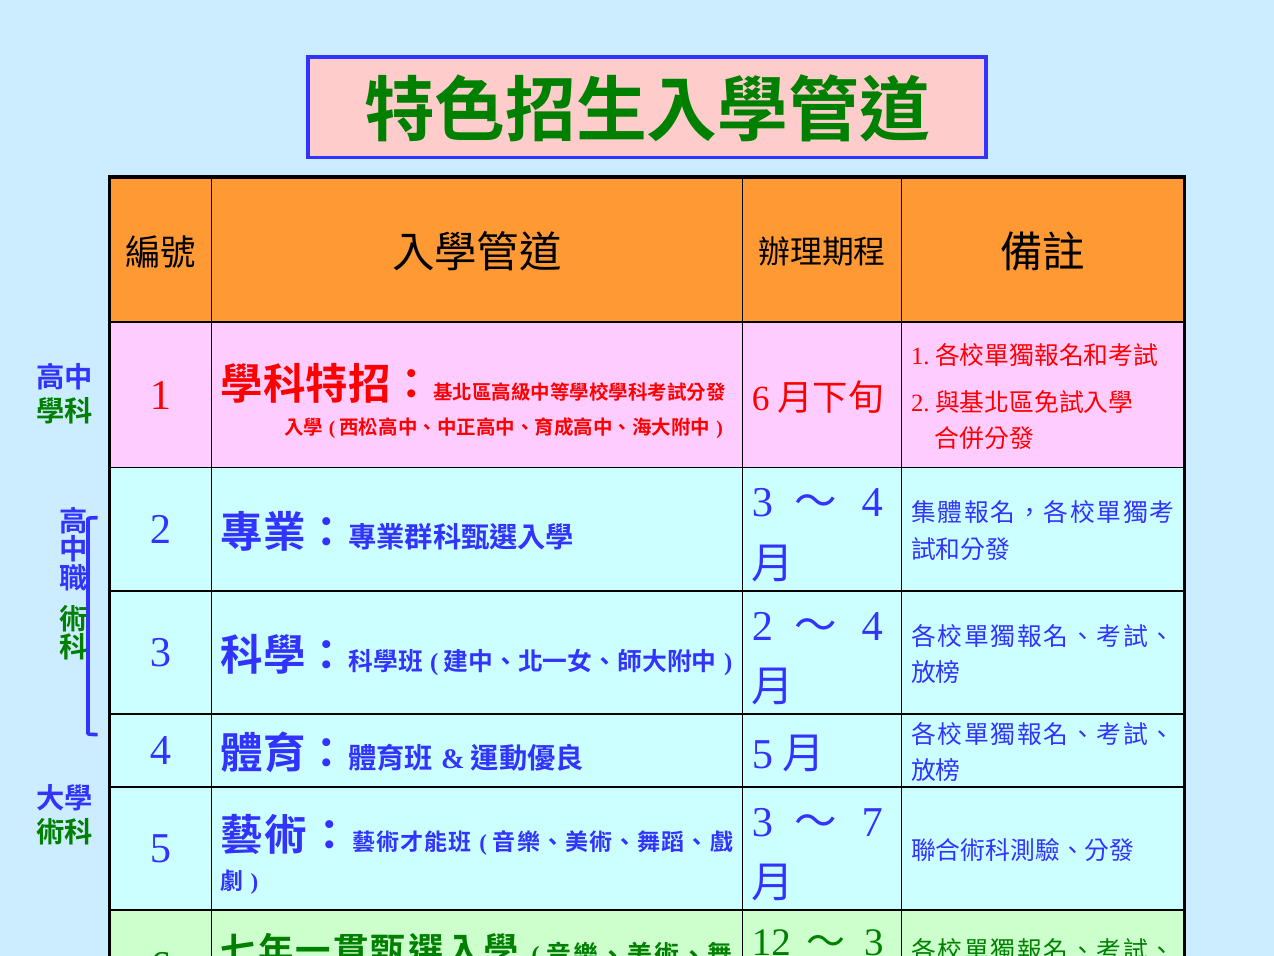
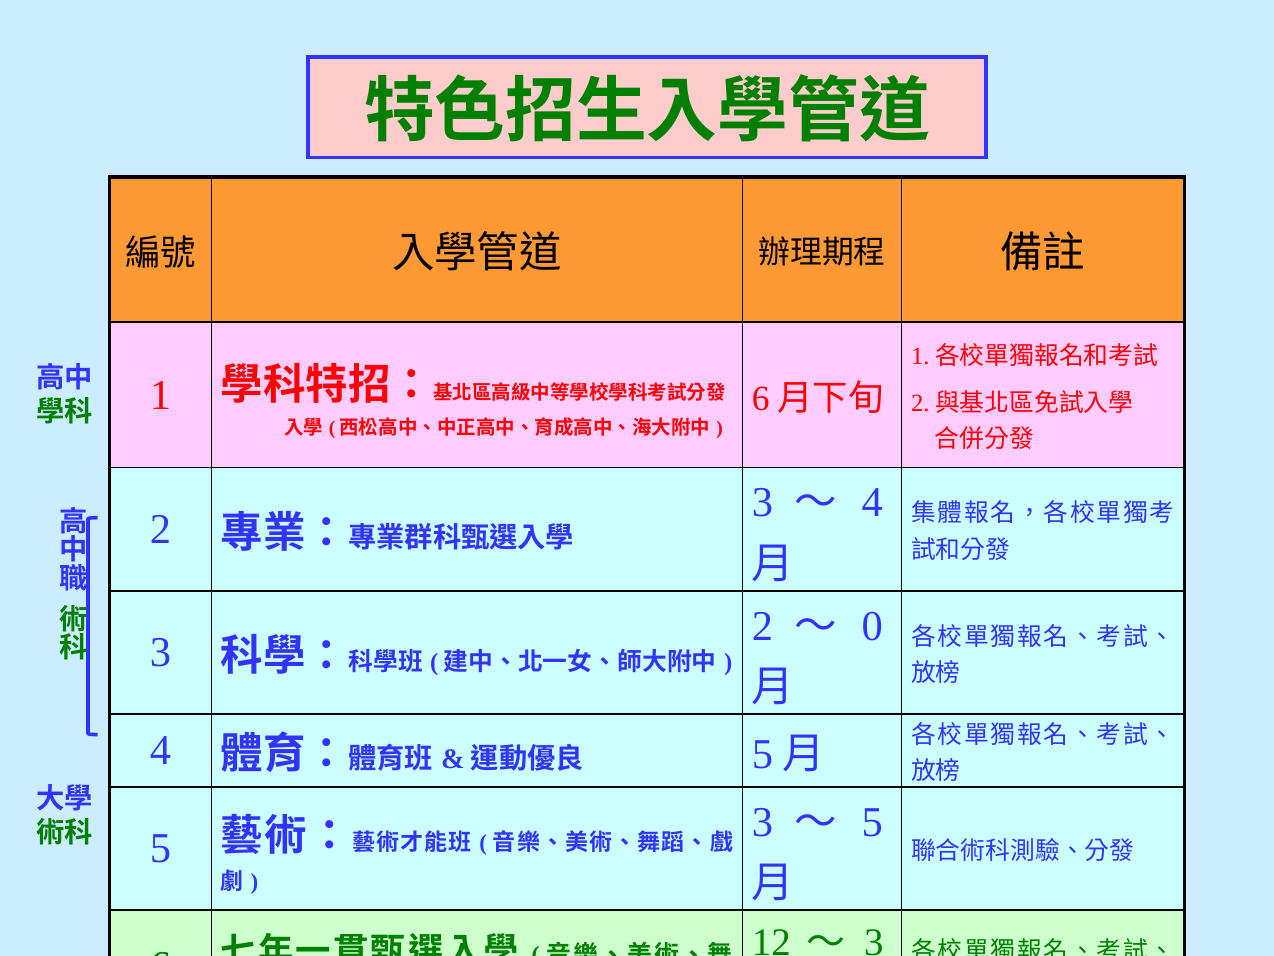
4 at (872, 626): 4 -> 0
7 at (872, 822): 7 -> 5
